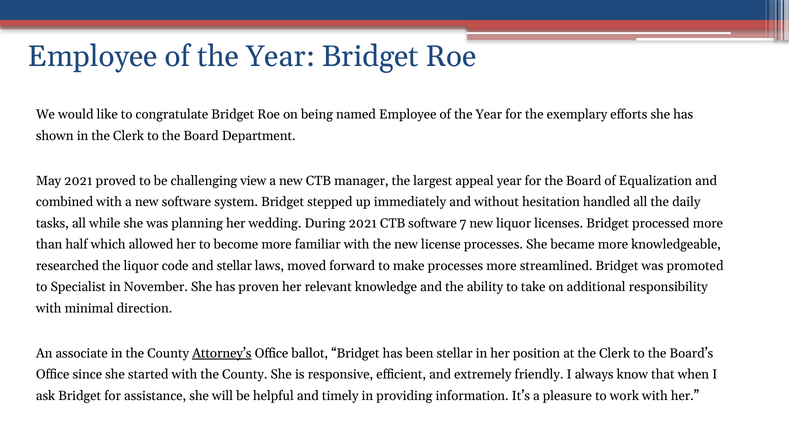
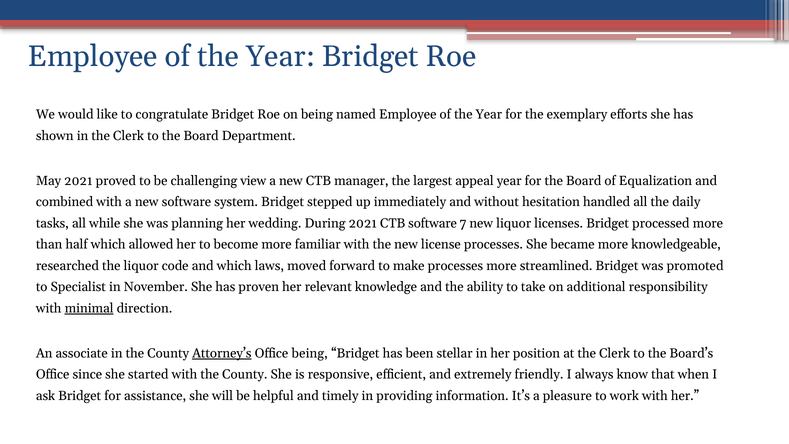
and stellar: stellar -> which
minimal underline: none -> present
Office ballot: ballot -> being
